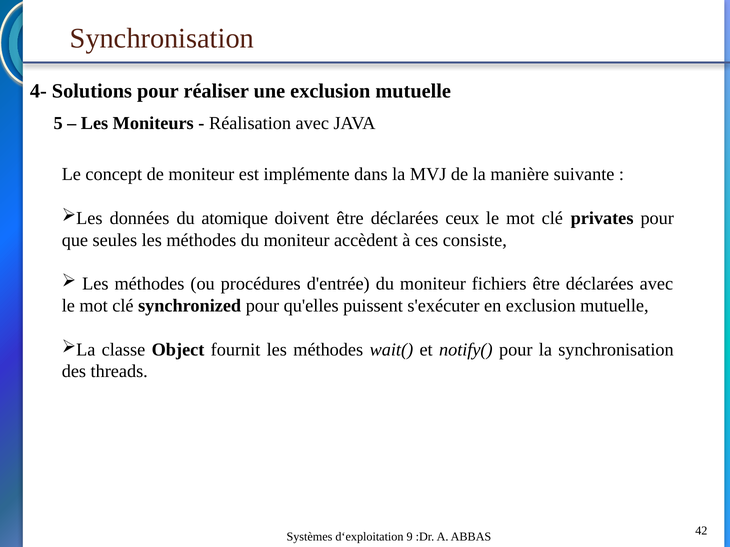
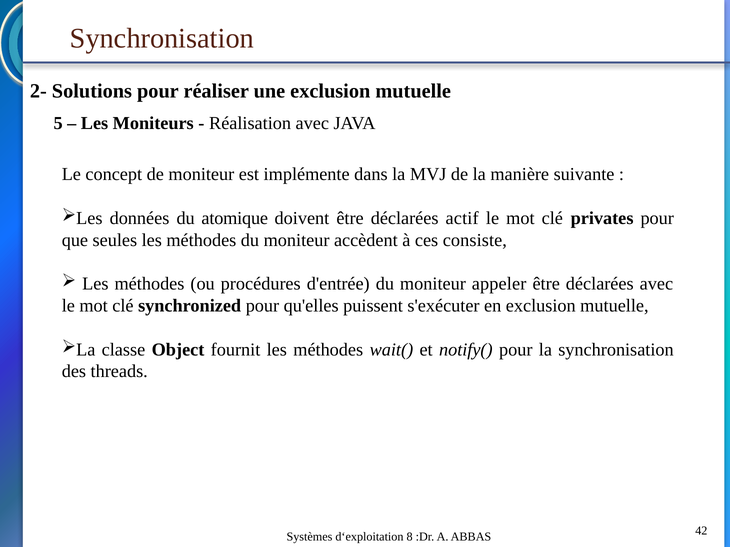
4-: 4- -> 2-
ceux: ceux -> actif
fichiers: fichiers -> appeler
9: 9 -> 8
